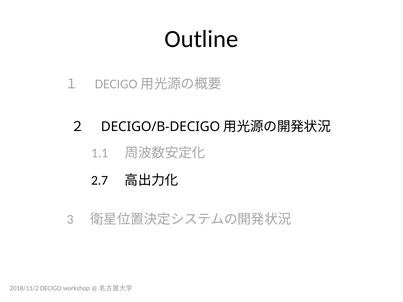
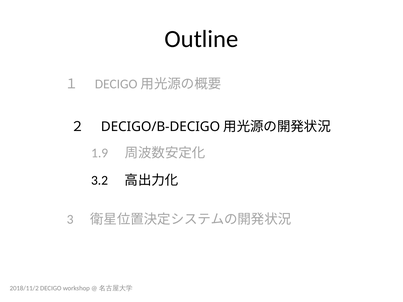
1.1: 1.1 -> 1.9
2.7: 2.7 -> 3.2
